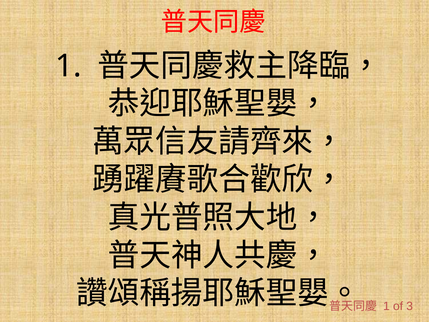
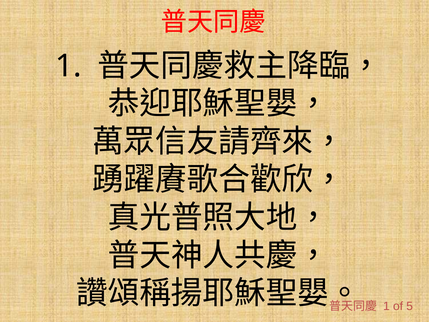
3: 3 -> 5
